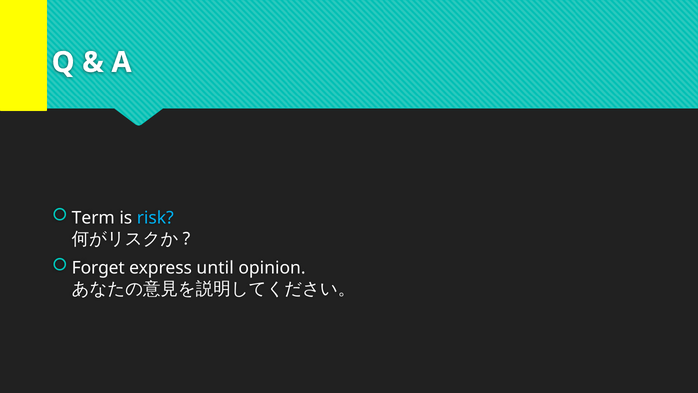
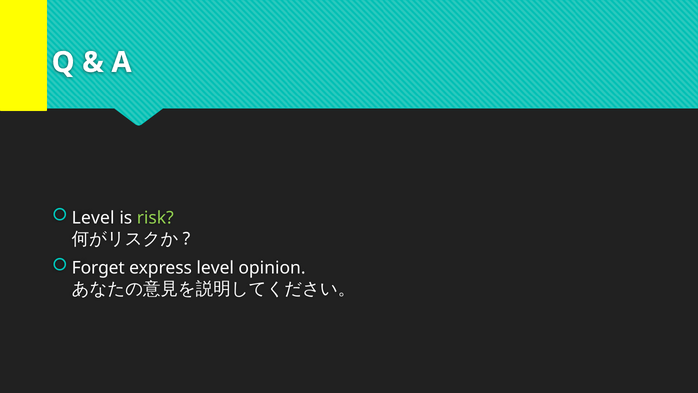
Term at (93, 218): Term -> Level
risk colour: light blue -> light green
express until: until -> level
